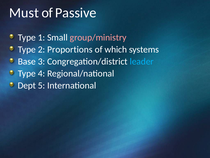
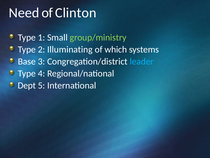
Must: Must -> Need
Passive: Passive -> Clinton
group/ministry colour: pink -> light green
Proportions: Proportions -> Illuminating
